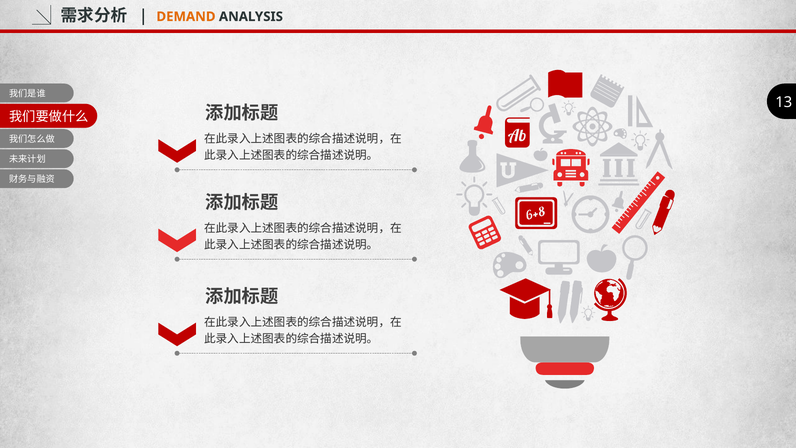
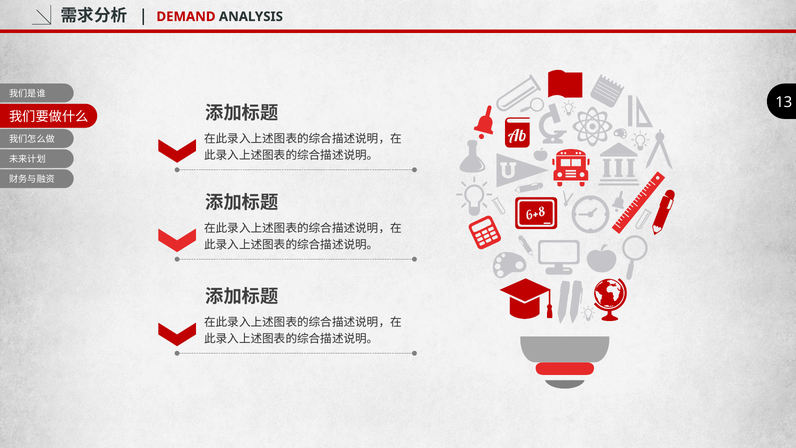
DEMAND colour: orange -> red
